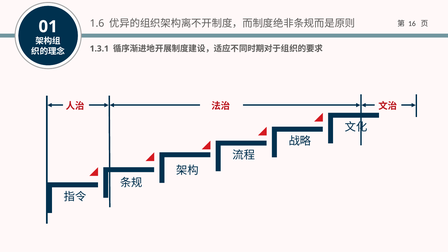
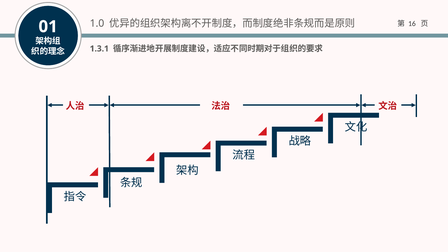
1.6: 1.6 -> 1.0
